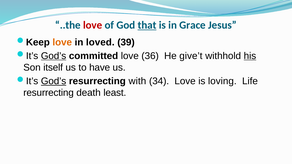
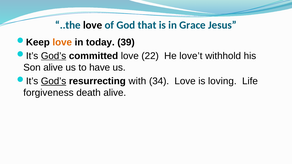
love at (93, 25) colour: red -> black
that underline: present -> none
loved: loved -> today
36: 36 -> 22
give’t: give’t -> love’t
his underline: present -> none
Son itself: itself -> alive
resurrecting at (49, 93): resurrecting -> forgiveness
death least: least -> alive
